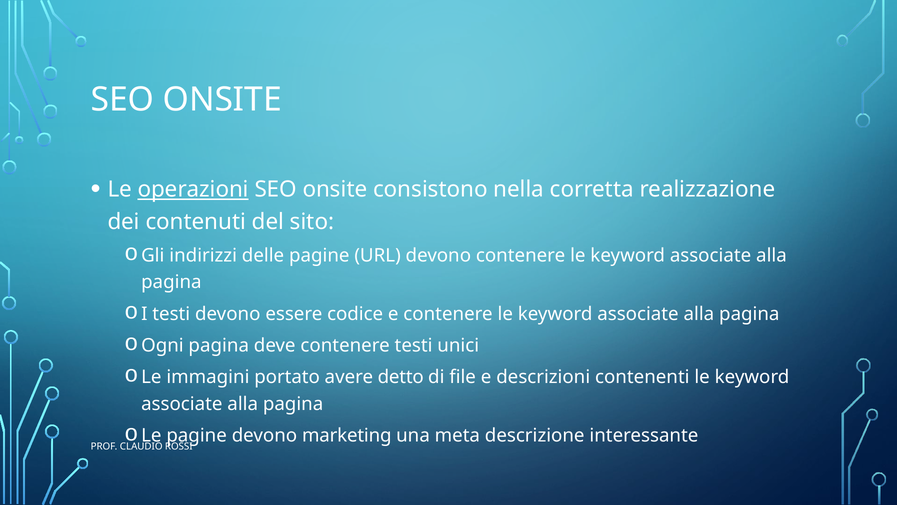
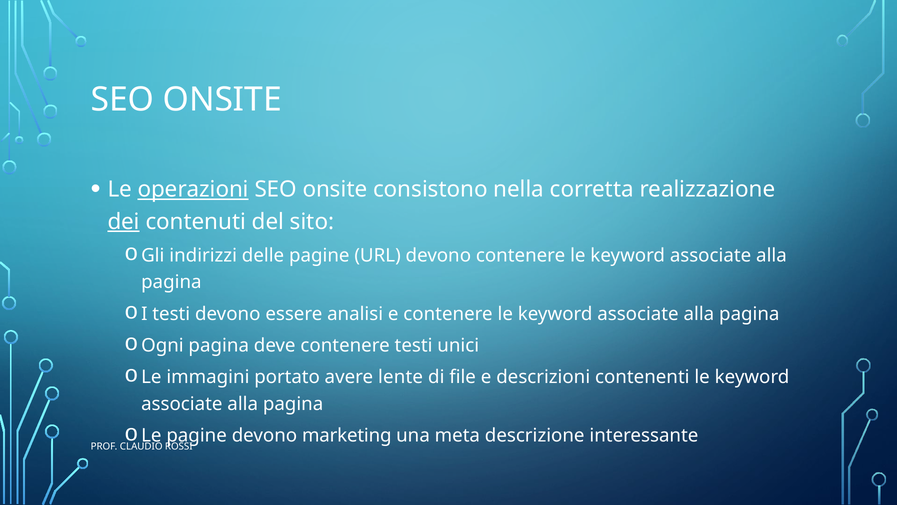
dei underline: none -> present
codice: codice -> analisi
detto: detto -> lente
